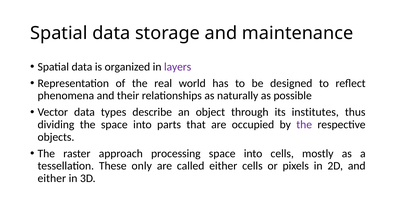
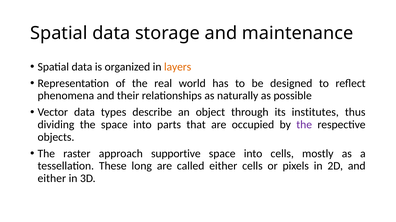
layers colour: purple -> orange
processing: processing -> supportive
only: only -> long
